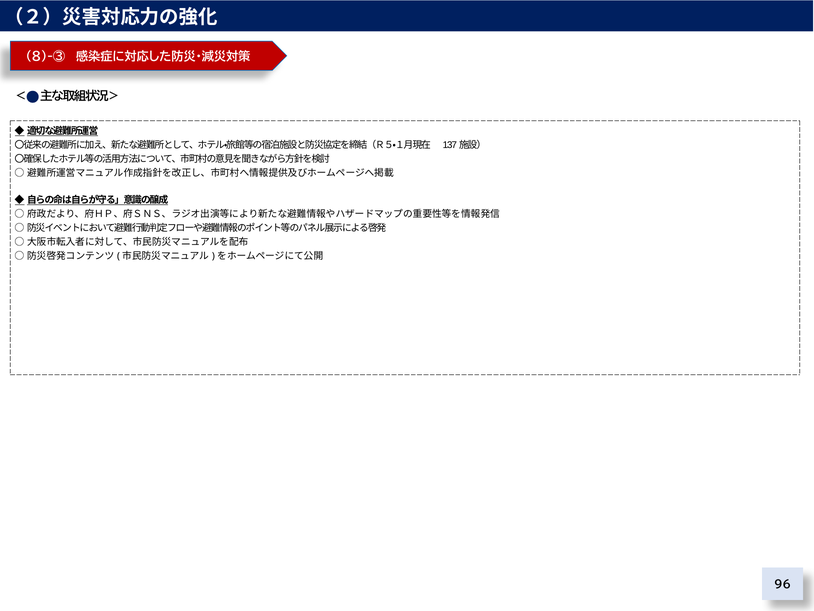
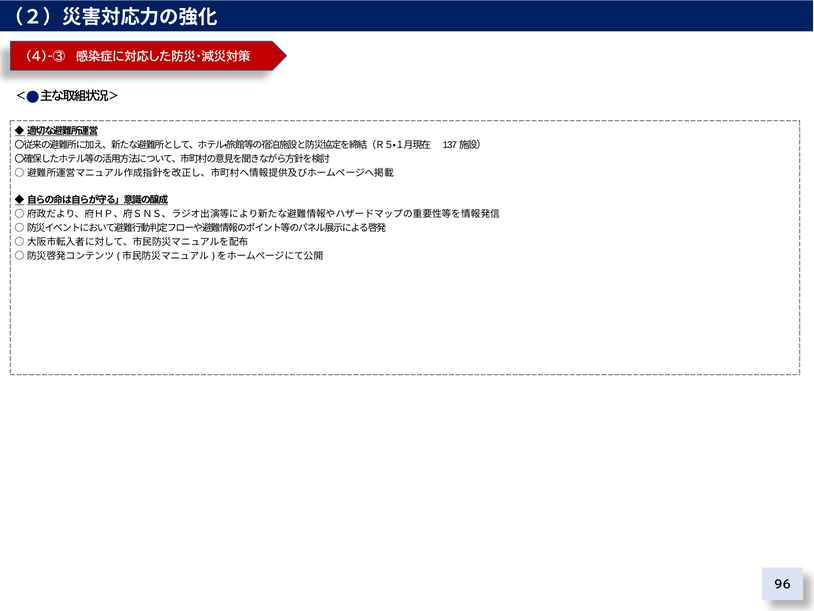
8)-③: 8)-③ -> 4)-③
